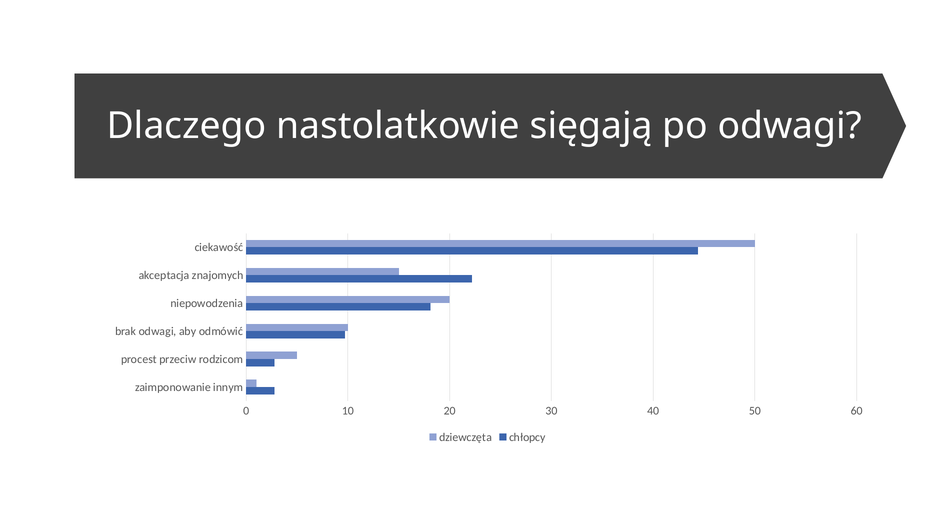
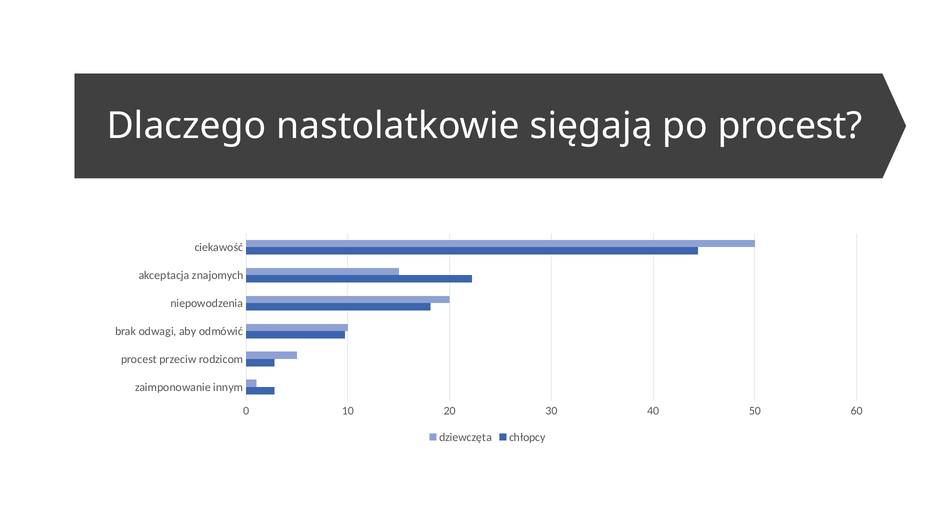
po odwagi: odwagi -> procest
